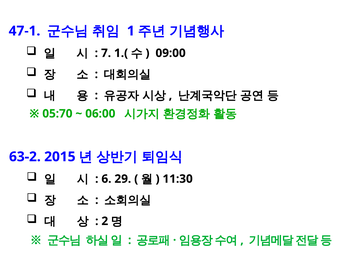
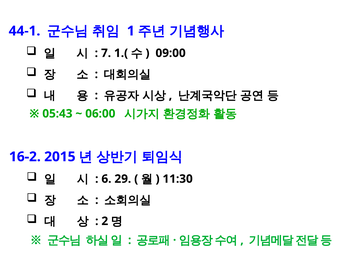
47-1: 47-1 -> 44-1
05:70: 05:70 -> 05:43
63-2: 63-2 -> 16-2
